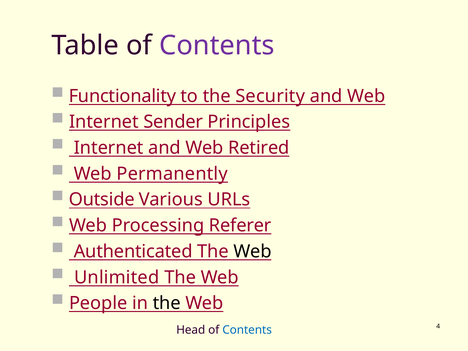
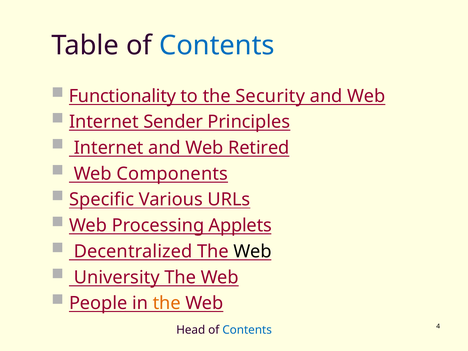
Contents at (217, 45) colour: purple -> blue
Permanently: Permanently -> Components
Outside: Outside -> Specific
Referer: Referer -> Applets
Authenticated: Authenticated -> Decentralized
Unlimited: Unlimited -> University
the at (167, 303) colour: black -> orange
